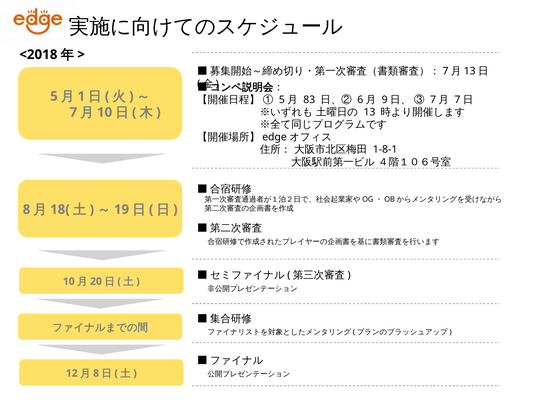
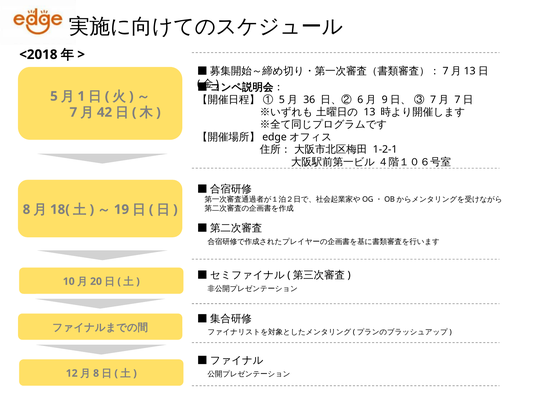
83: 83 -> 36
10 at (105, 112): 10 -> 42
1-8-1: 1-8-1 -> 1-2-1
